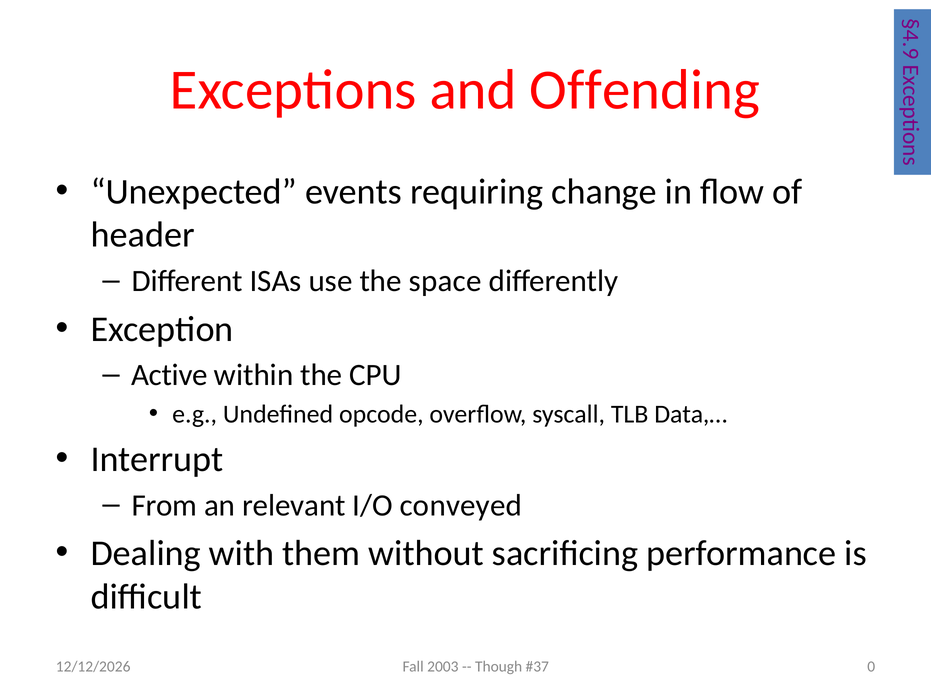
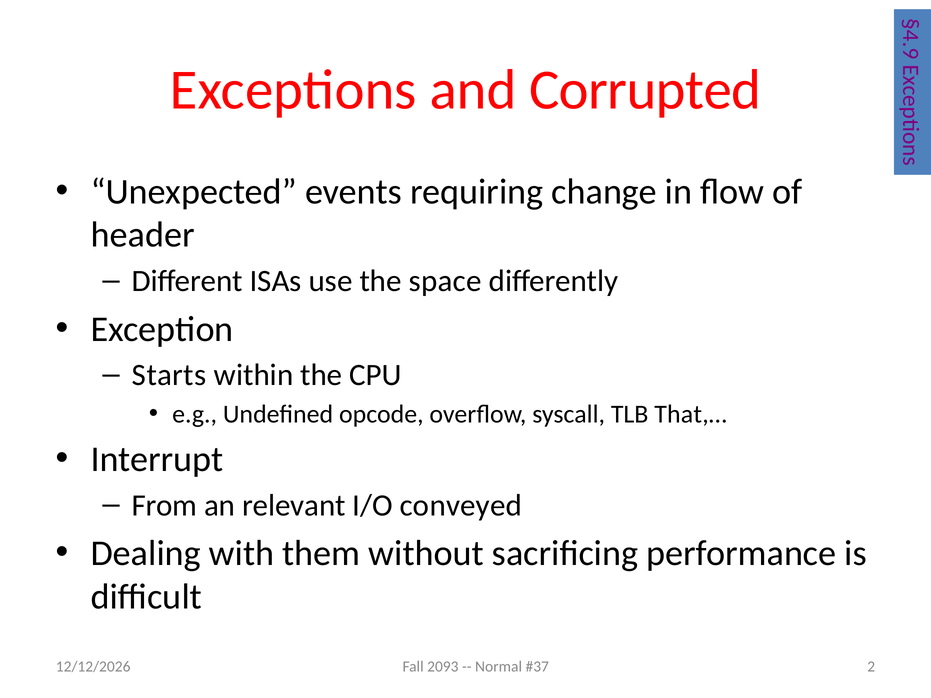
Offending: Offending -> Corrupted
Active: Active -> Starts
Data,…: Data,… -> That,…
0: 0 -> 2
2003: 2003 -> 2093
Though: Though -> Normal
